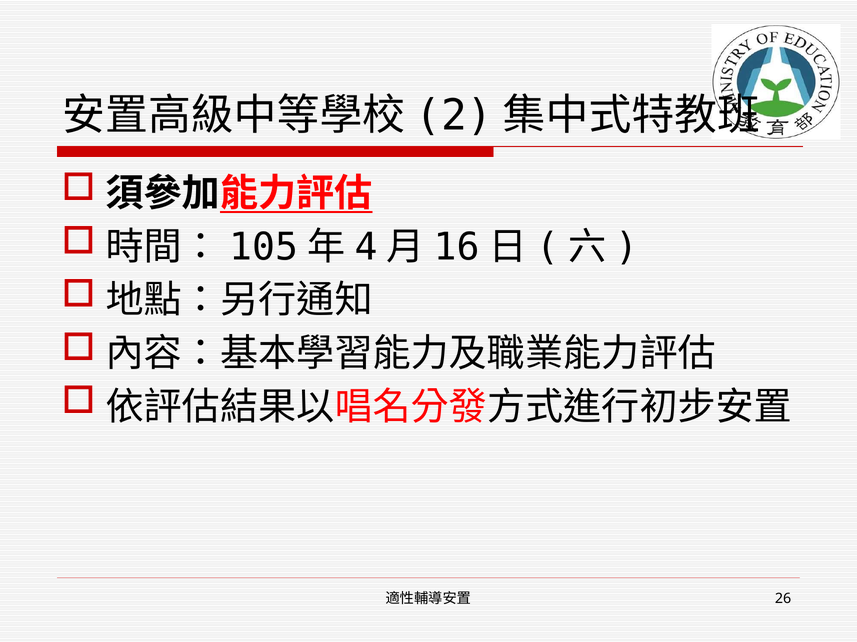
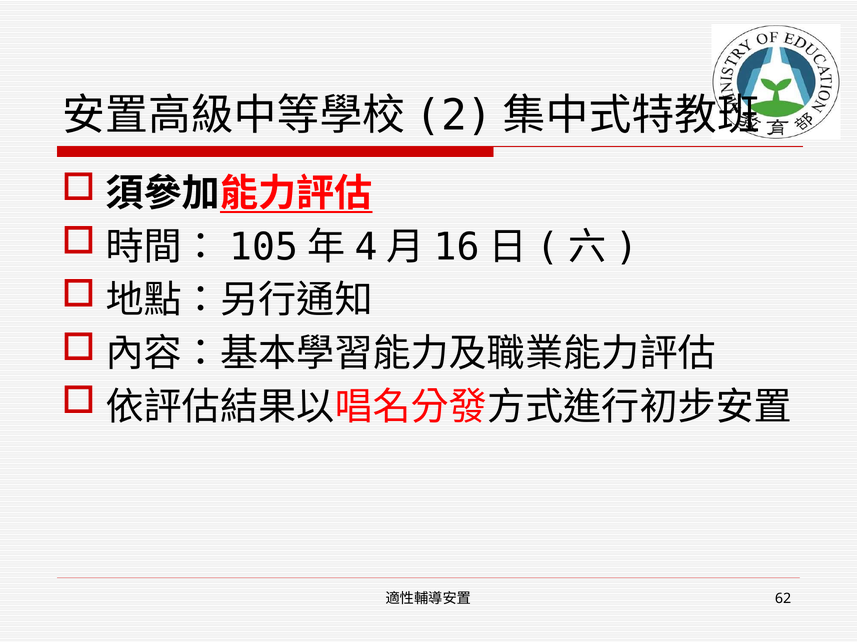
26: 26 -> 62
